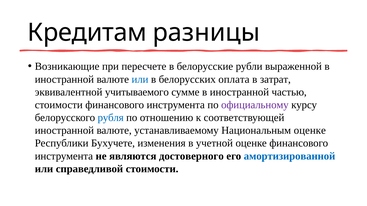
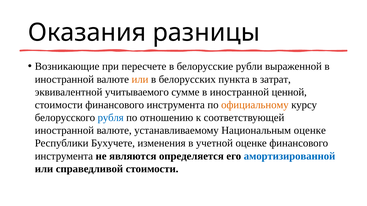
Кредитам: Кредитам -> Оказания
или at (140, 79) colour: blue -> orange
оплата: оплата -> пункта
частью: частью -> ценной
официальному colour: purple -> orange
достоверного: достоверного -> определяется
